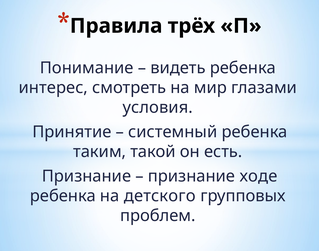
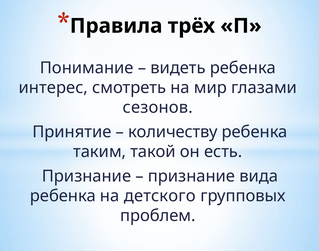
условия: условия -> сезонов
системный: системный -> количеству
ходе: ходе -> вида
